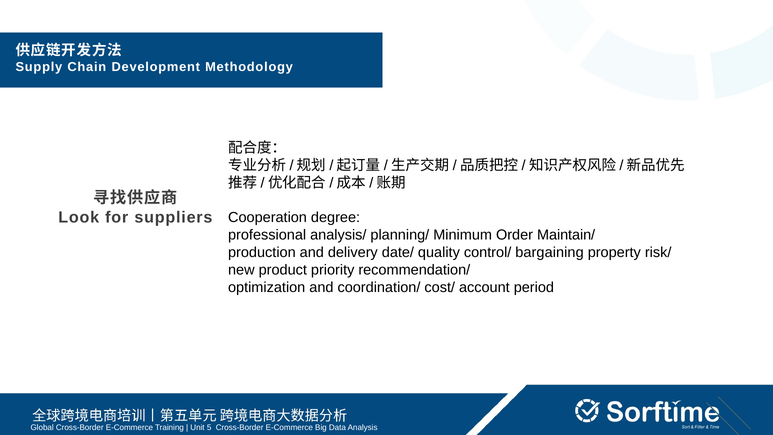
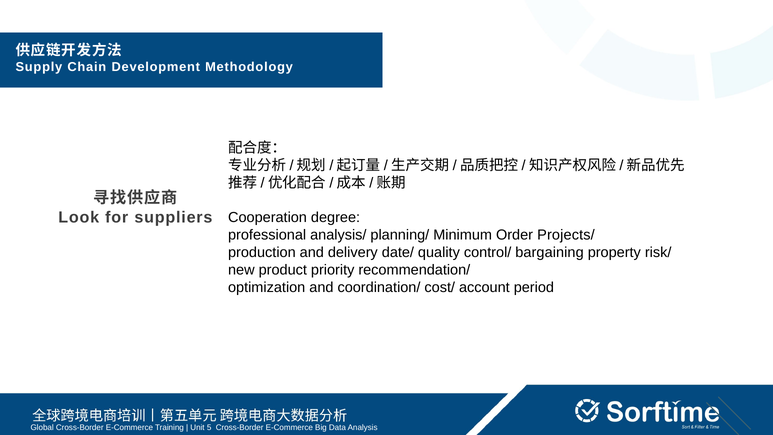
Maintain/: Maintain/ -> Projects/
